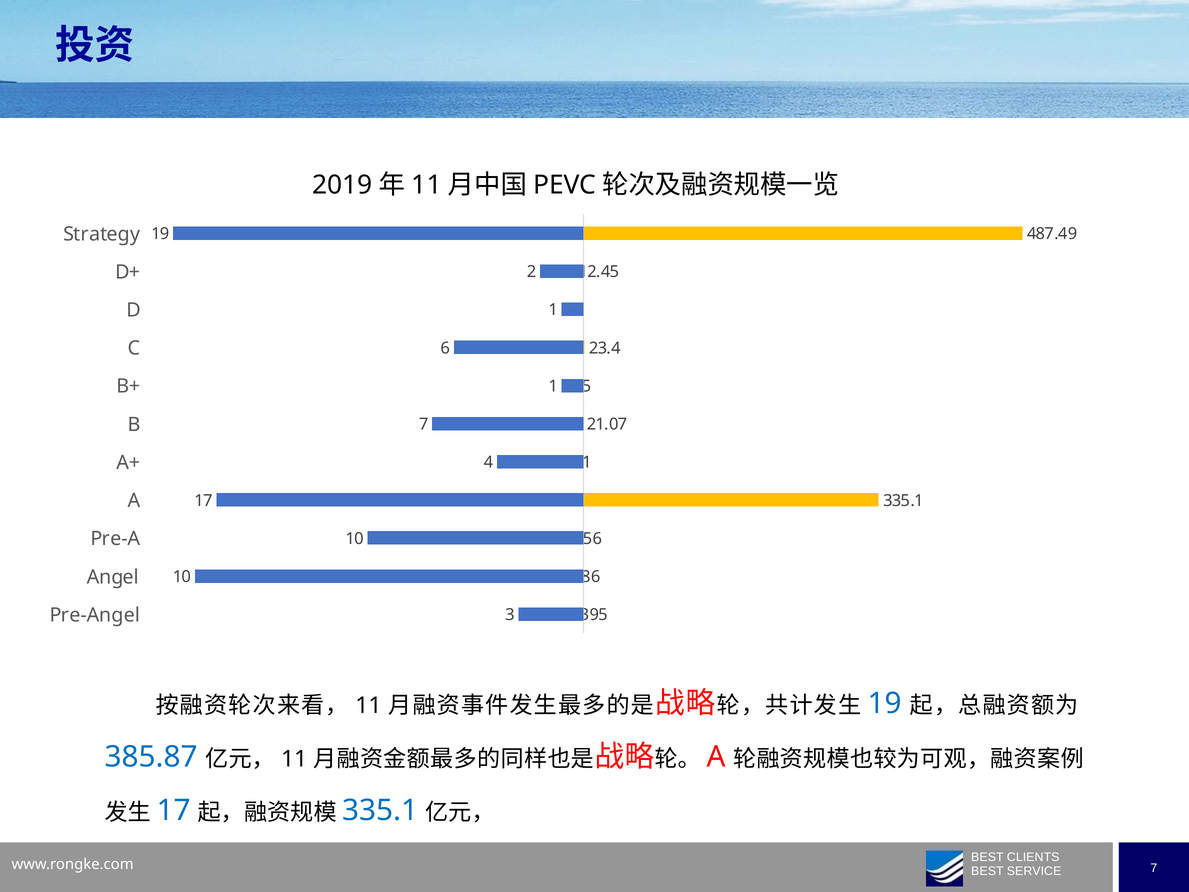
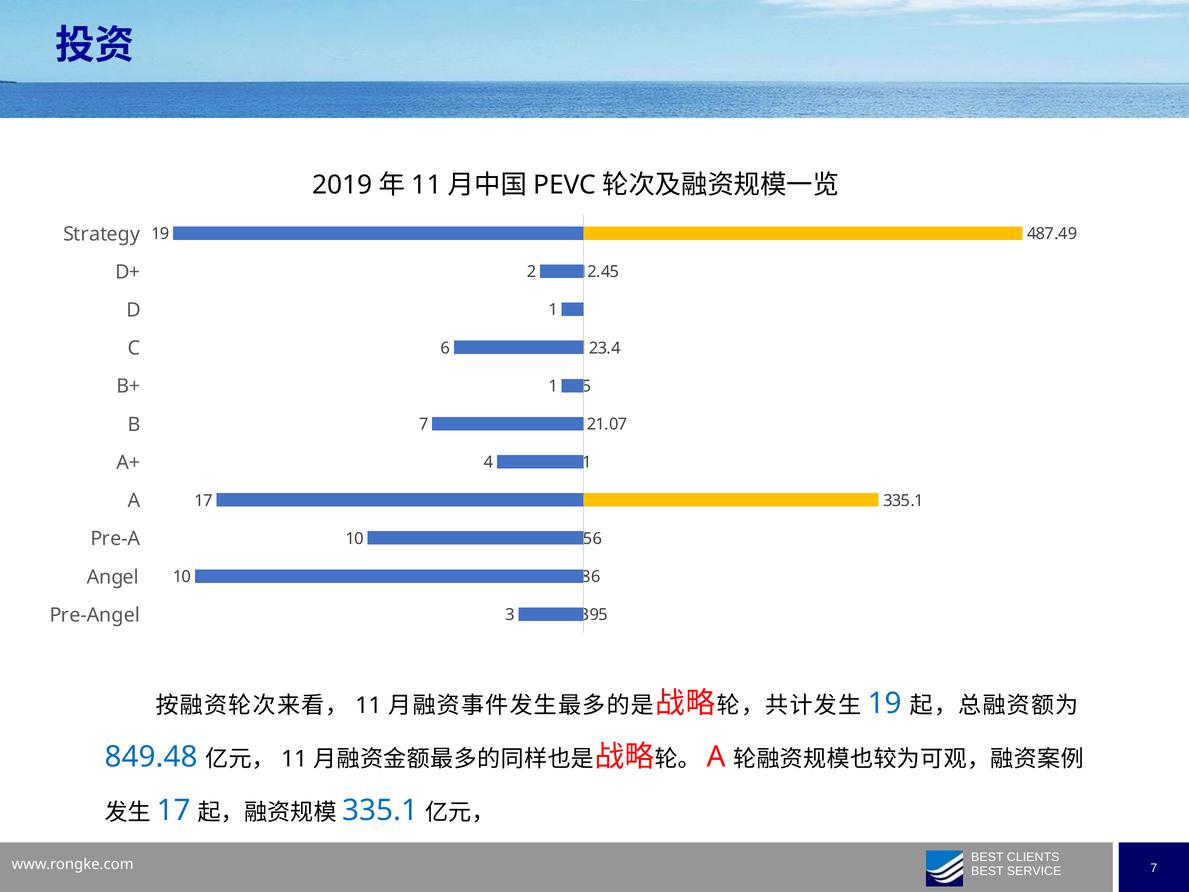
385.87: 385.87 -> 849.48
